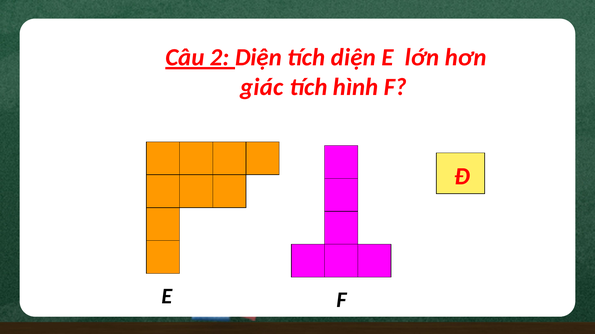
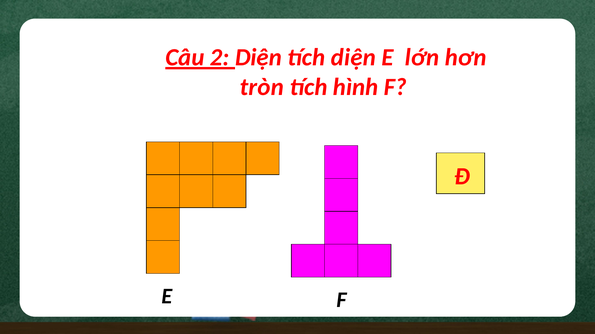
giác: giác -> tròn
